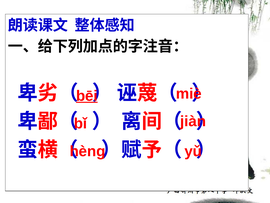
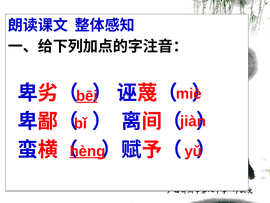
hèng underline: none -> present
